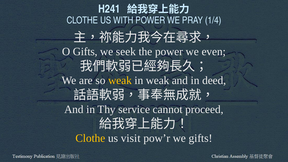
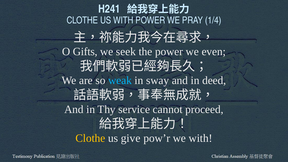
weak at (120, 81) colour: yellow -> light blue
in weak: weak -> sway
visit: visit -> give
we gifts: gifts -> with
